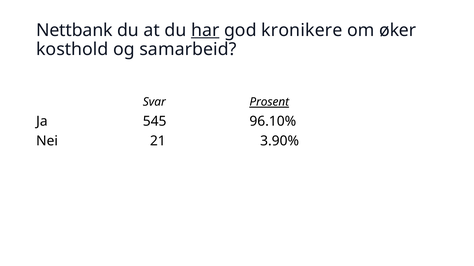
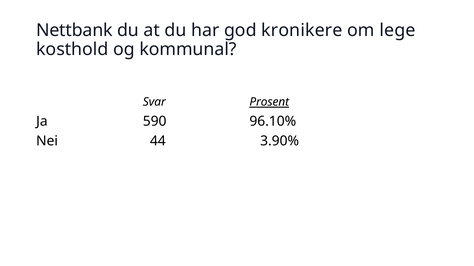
har underline: present -> none
øker: øker -> lege
samarbeid: samarbeid -> kommunal
545: 545 -> 590
21: 21 -> 44
